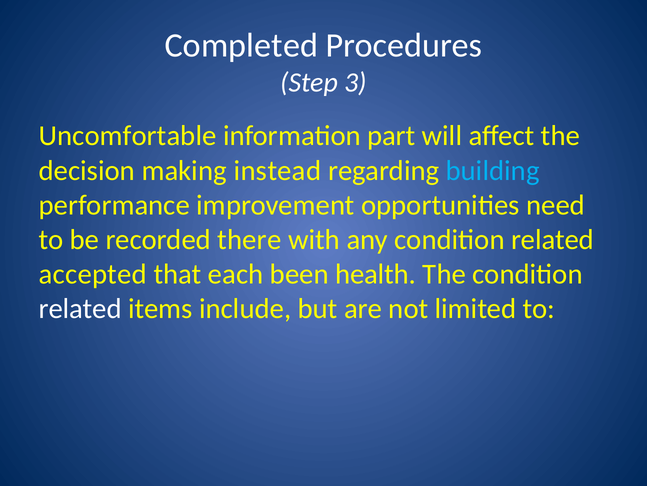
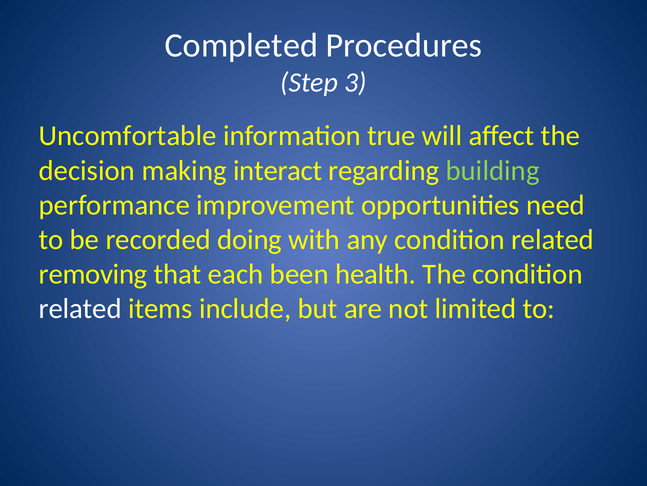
part: part -> true
instead: instead -> interact
building colour: light blue -> light green
there: there -> doing
accepted: accepted -> removing
